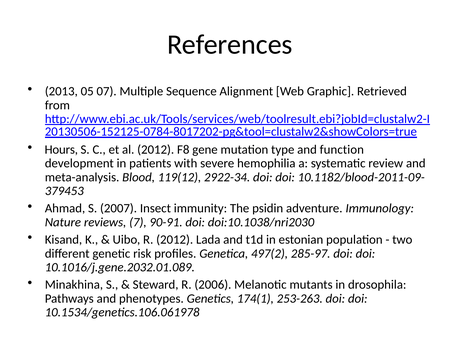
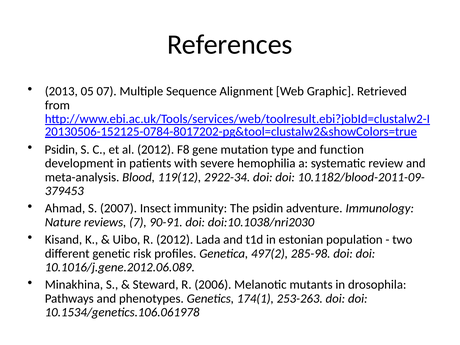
Hours at (61, 150): Hours -> Psidin
285-97: 285-97 -> 285-98
10.1016/j.gene.2032.01.089: 10.1016/j.gene.2032.01.089 -> 10.1016/j.gene.2012.06.089
